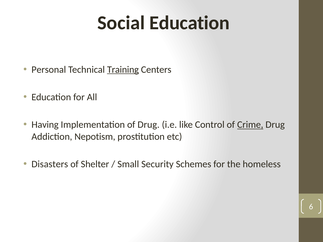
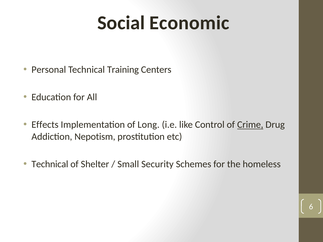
Social Education: Education -> Economic
Training underline: present -> none
Having: Having -> Effects
of Drug: Drug -> Long
Disasters at (50, 164): Disasters -> Technical
